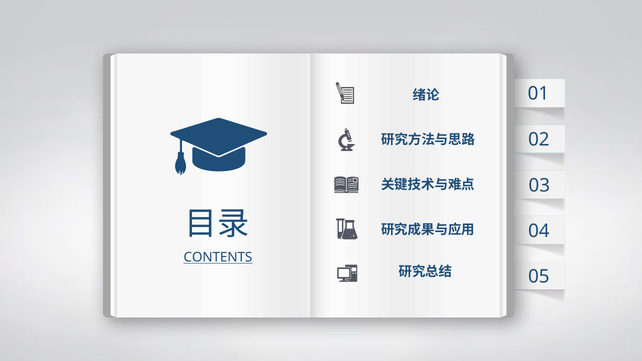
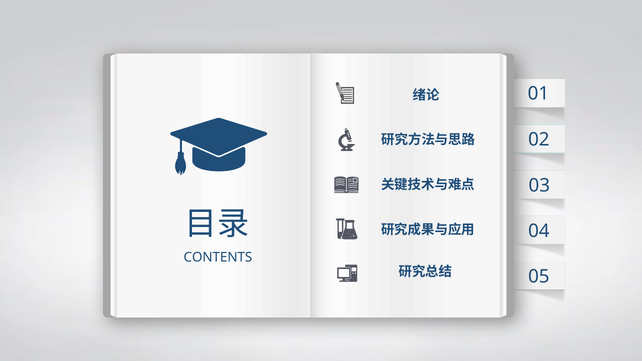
CONTENTS underline: present -> none
